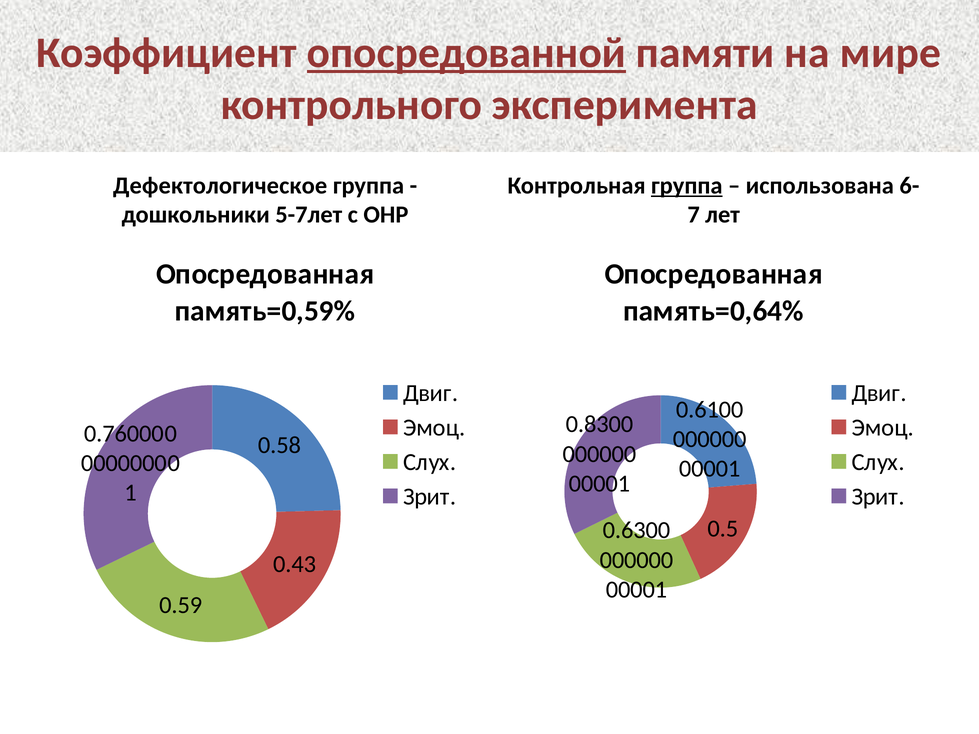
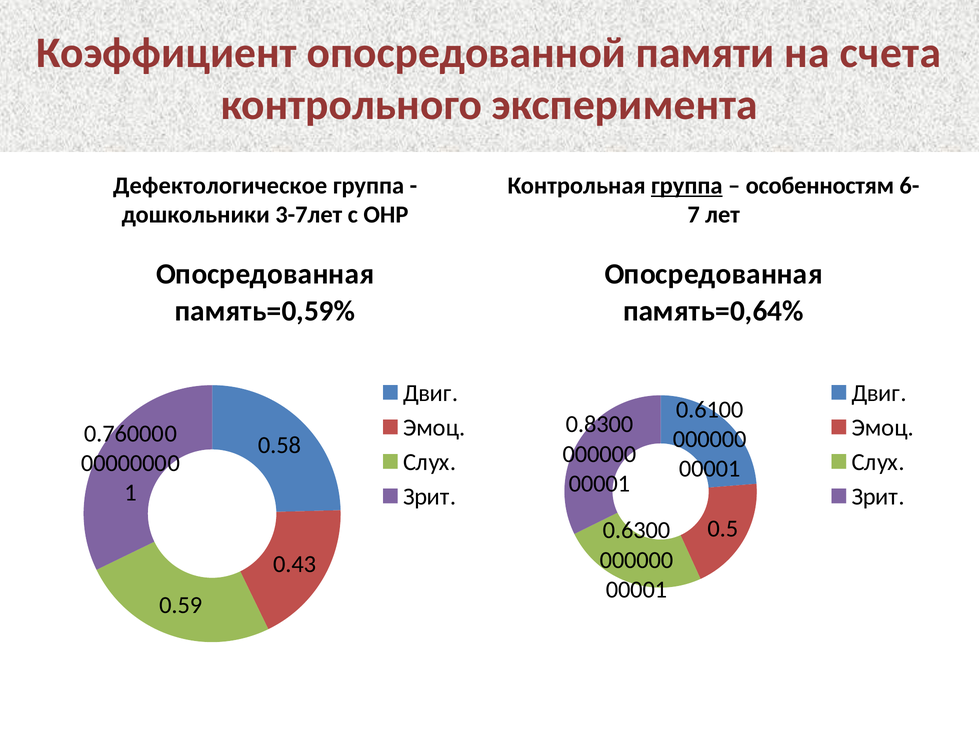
опосредованной underline: present -> none
мире: мире -> счета
использована: использована -> особенностям
5-7лет: 5-7лет -> 3-7лет
